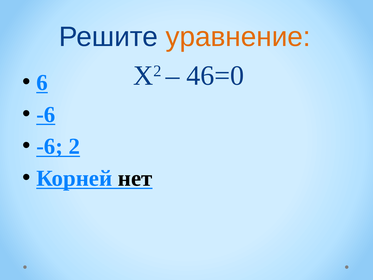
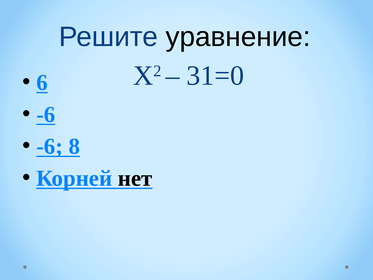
уравнение colour: orange -> black
46=0: 46=0 -> 31=0
2: 2 -> 8
